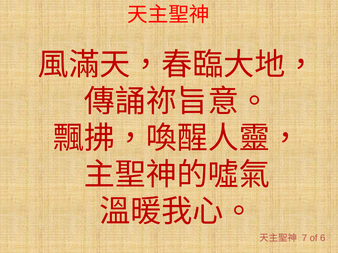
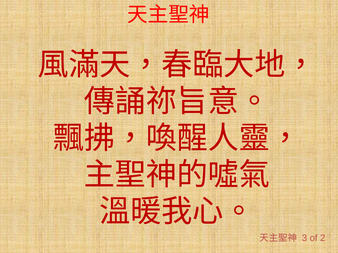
7: 7 -> 3
6: 6 -> 2
